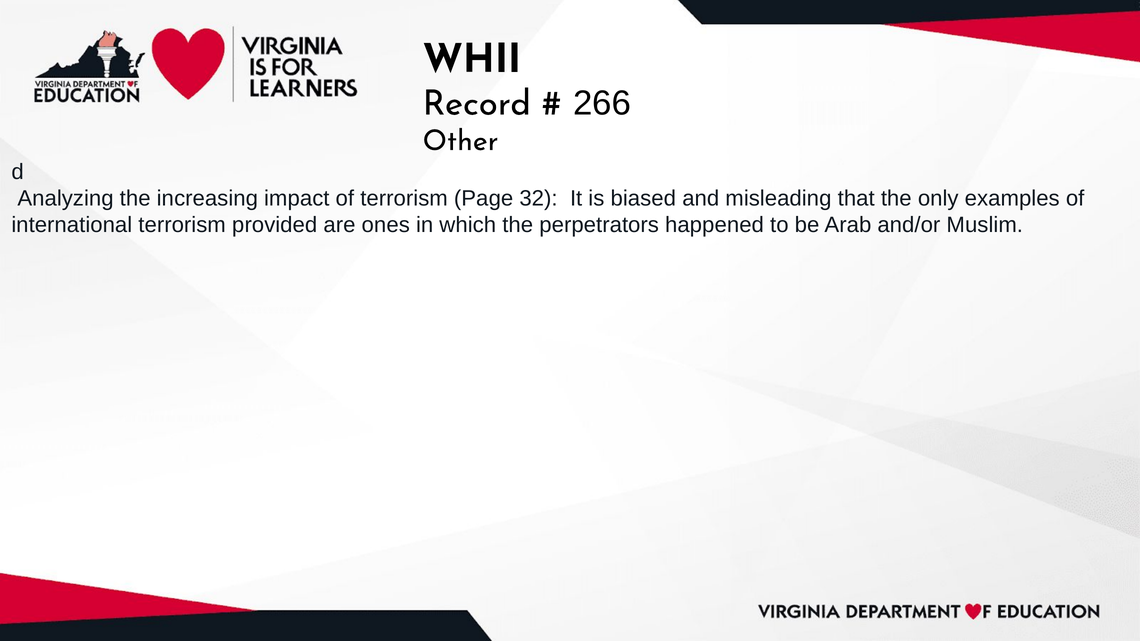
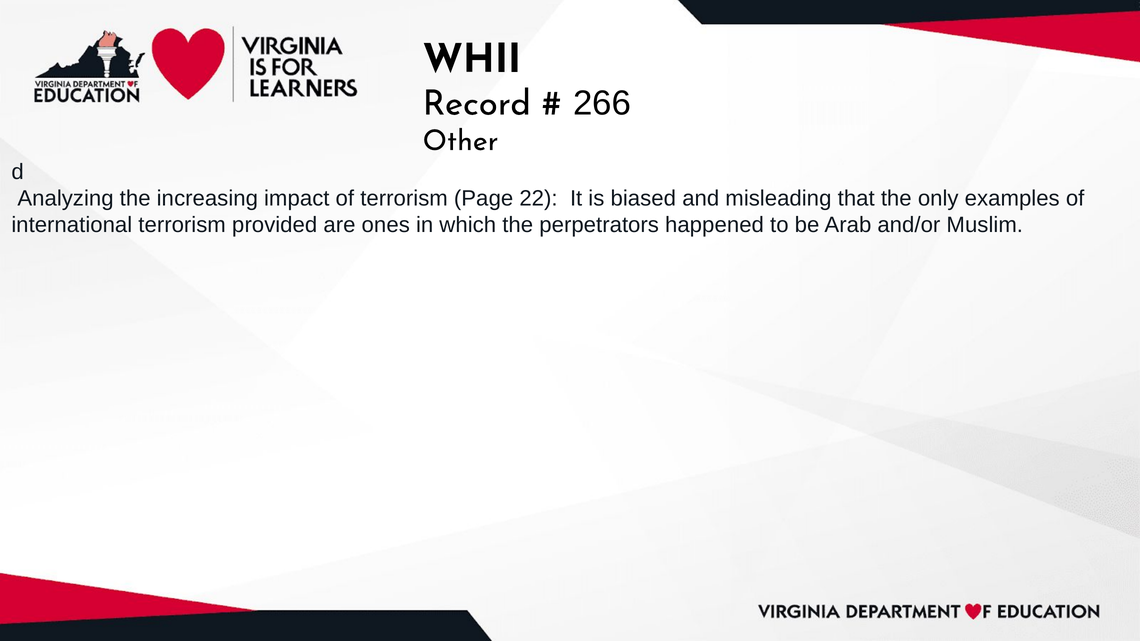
32: 32 -> 22
